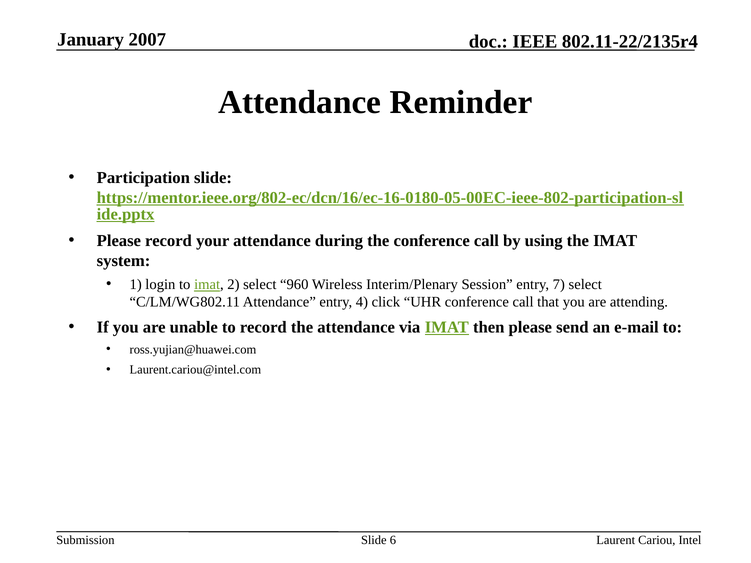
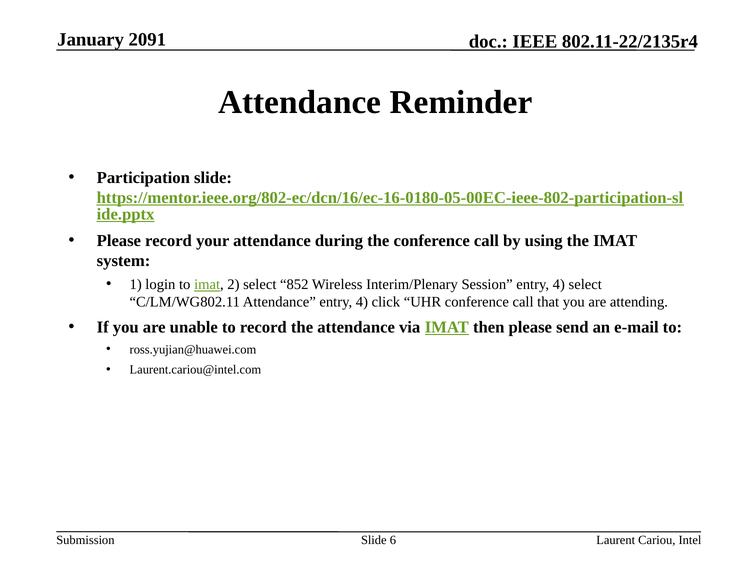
2007: 2007 -> 2091
960: 960 -> 852
Session entry 7: 7 -> 4
